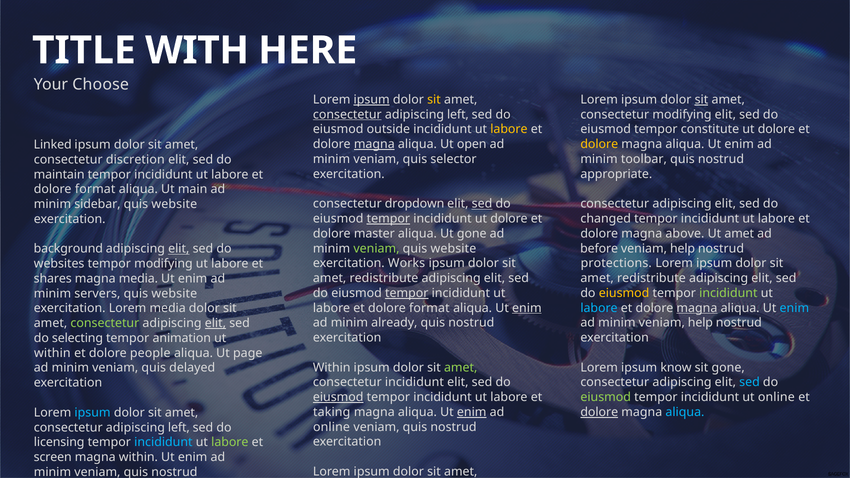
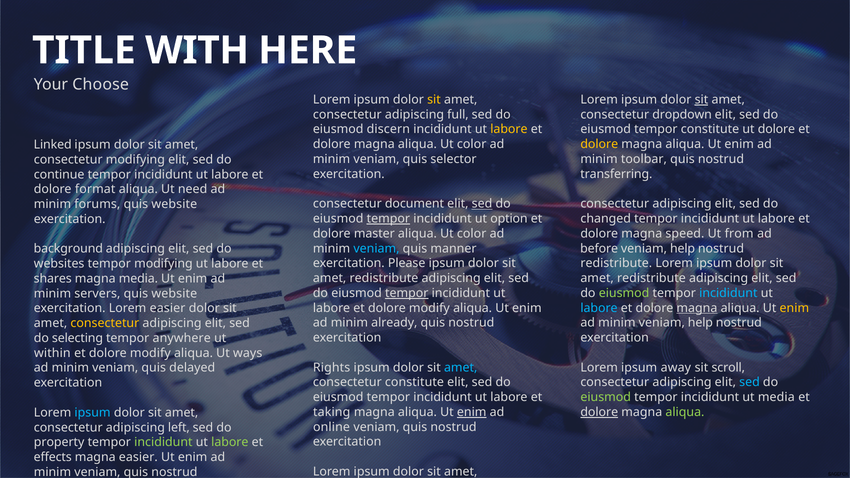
ipsum at (372, 100) underline: present -> none
consectetur at (347, 115) underline: present -> none
left at (458, 115): left -> full
consectetur modifying: modifying -> dropdown
outside: outside -> discern
magna at (374, 144) underline: present -> none
open at (472, 144): open -> color
consectetur discretion: discretion -> modifying
appropriate: appropriate -> transferring
maintain: maintain -> continue
main: main -> need
dropdown: dropdown -> document
sidebar: sidebar -> forums
incididunt ut dolore: dolore -> option
gone at (472, 234): gone -> color
above: above -> speed
Ut amet: amet -> from
veniam at (376, 248) colour: light green -> light blue
website at (453, 248): website -> manner
elit at (179, 249) underline: present -> none
Works: Works -> Please
protections at (616, 263): protections -> redistribute
eiusmod at (624, 293) colour: yellow -> light green
incididunt at (728, 293) colour: light green -> light blue
format at (429, 308): format -> modify
enim at (527, 308) underline: present -> none
enim at (794, 308) colour: light blue -> yellow
Lorem media: media -> easier
consectetur at (105, 323) colour: light green -> yellow
elit at (215, 323) underline: present -> none
animation: animation -> anywhere
people at (150, 353): people -> modify
page: page -> ways
Within at (332, 368): Within -> Rights
amet at (461, 368) colour: light green -> light blue
know: know -> away
sit gone: gone -> scroll
consectetur incididunt: incididunt -> constitute
eiusmod at (338, 397) underline: present -> none
ut online: online -> media
aliqua at (685, 412) colour: light blue -> light green
licensing: licensing -> property
incididunt at (163, 442) colour: light blue -> light green
screen: screen -> effects
magna within: within -> easier
